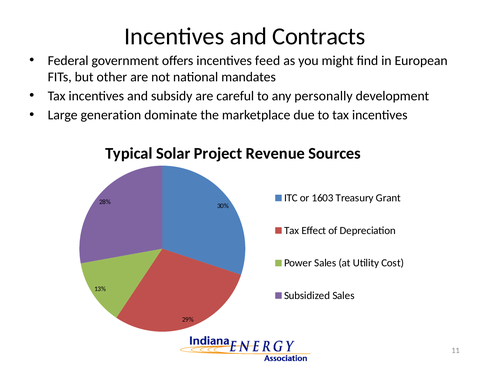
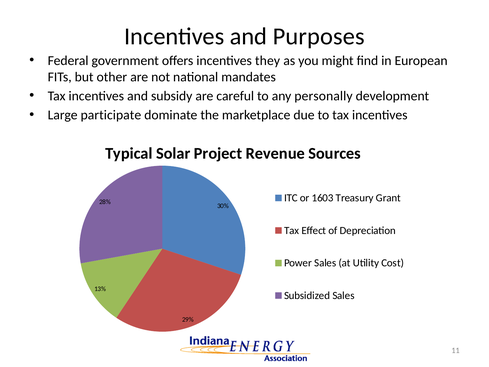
Contracts: Contracts -> Purposes
feed: feed -> they
generation: generation -> participate
